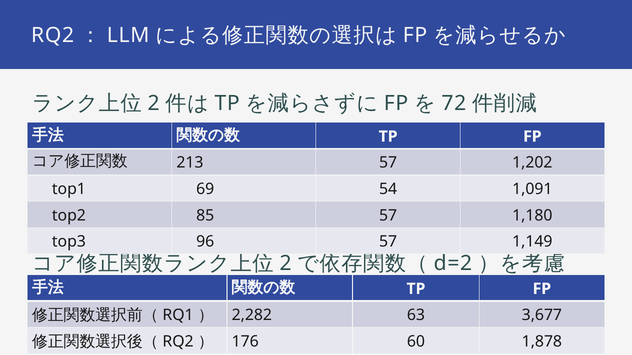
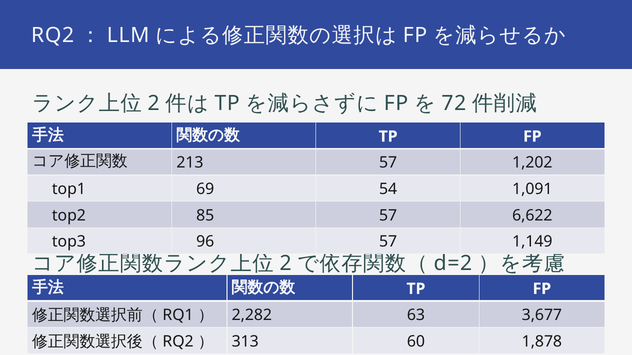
1,180: 1,180 -> 6,622
176: 176 -> 313
